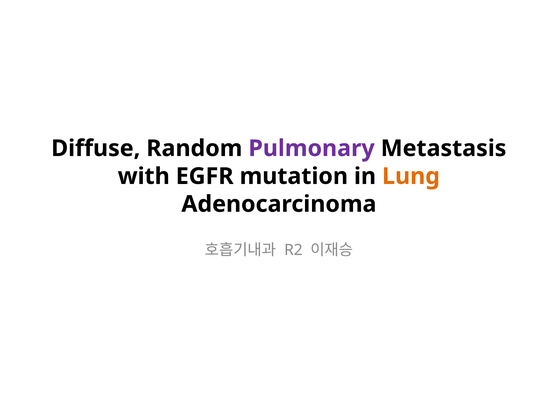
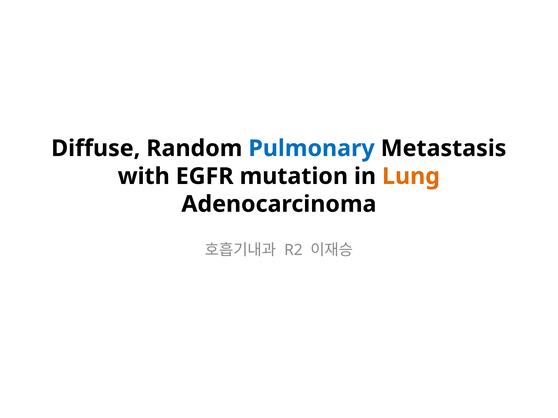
Pulmonary colour: purple -> blue
